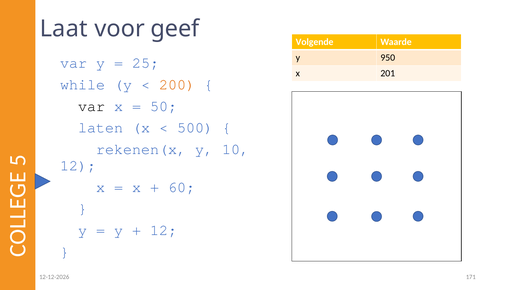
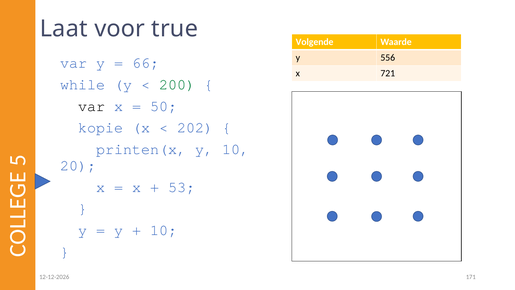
geef: geef -> true
950: 950 -> 556
25: 25 -> 66
201: 201 -> 721
200 colour: orange -> green
laten: laten -> kopie
500: 500 -> 202
rekenen(x: rekenen(x -> printen(x
12 at (78, 165): 12 -> 20
60: 60 -> 53
12 at (164, 230): 12 -> 10
